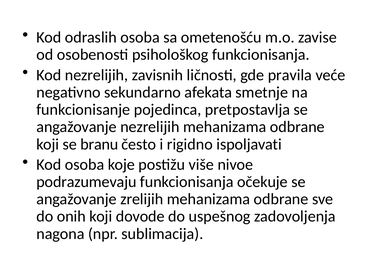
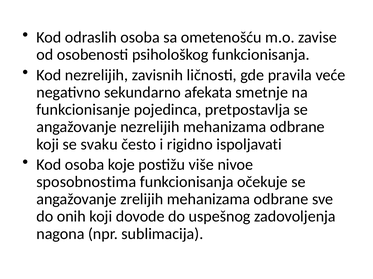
branu: branu -> svaku
podrazumevaju: podrazumevaju -> sposobnostima
